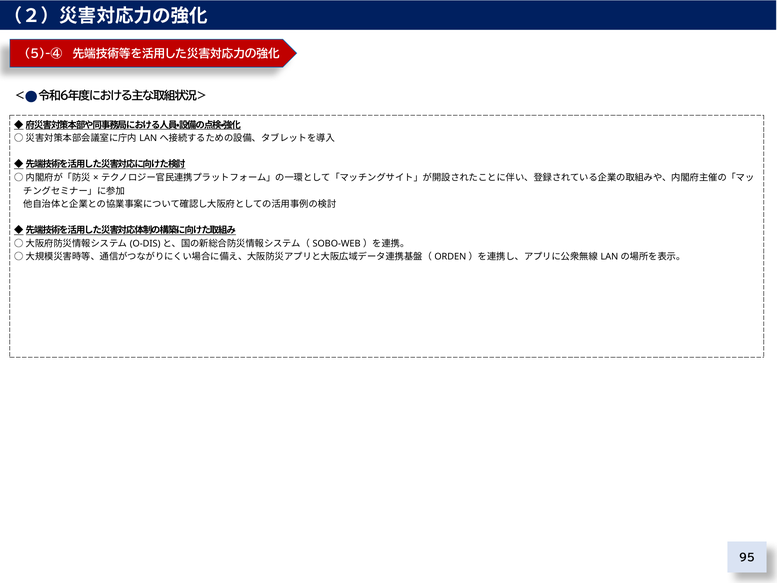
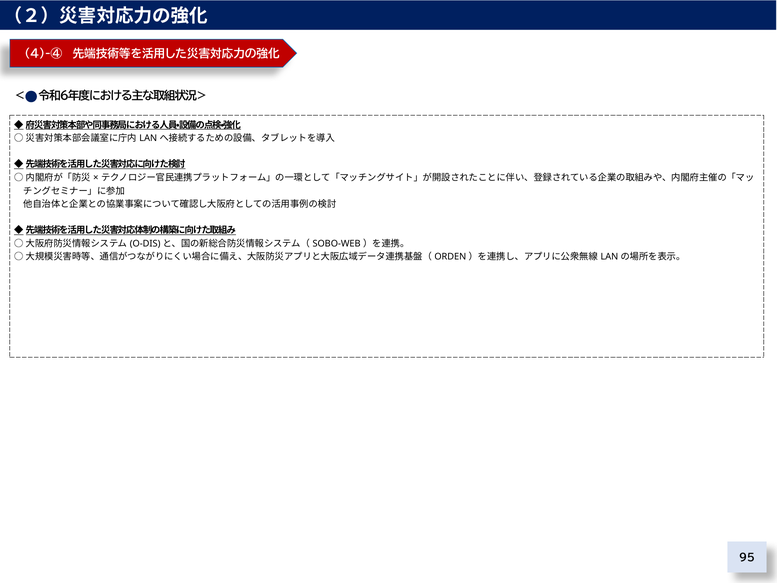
5)-④: 5)-④ -> 4)-④
